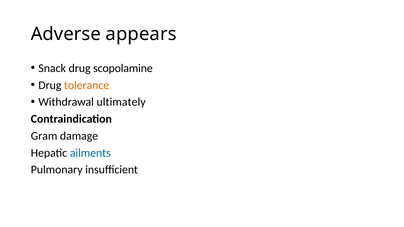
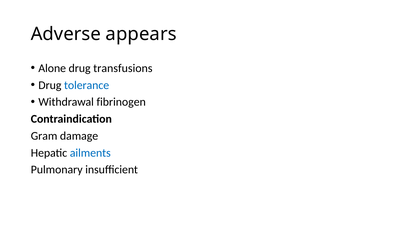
Snack: Snack -> Alone
scopolamine: scopolamine -> transfusions
tolerance colour: orange -> blue
ultimately: ultimately -> fibrinogen
